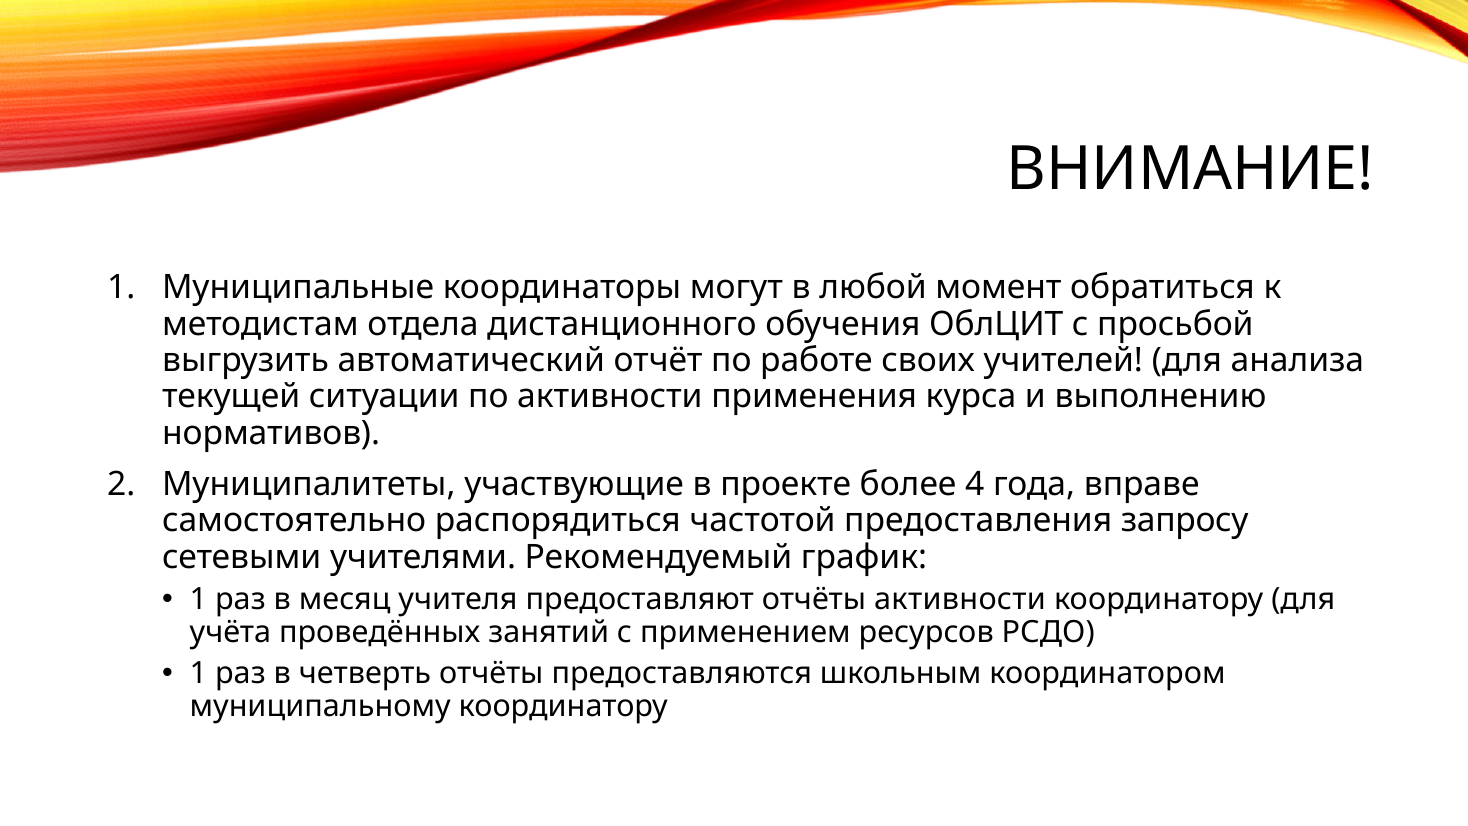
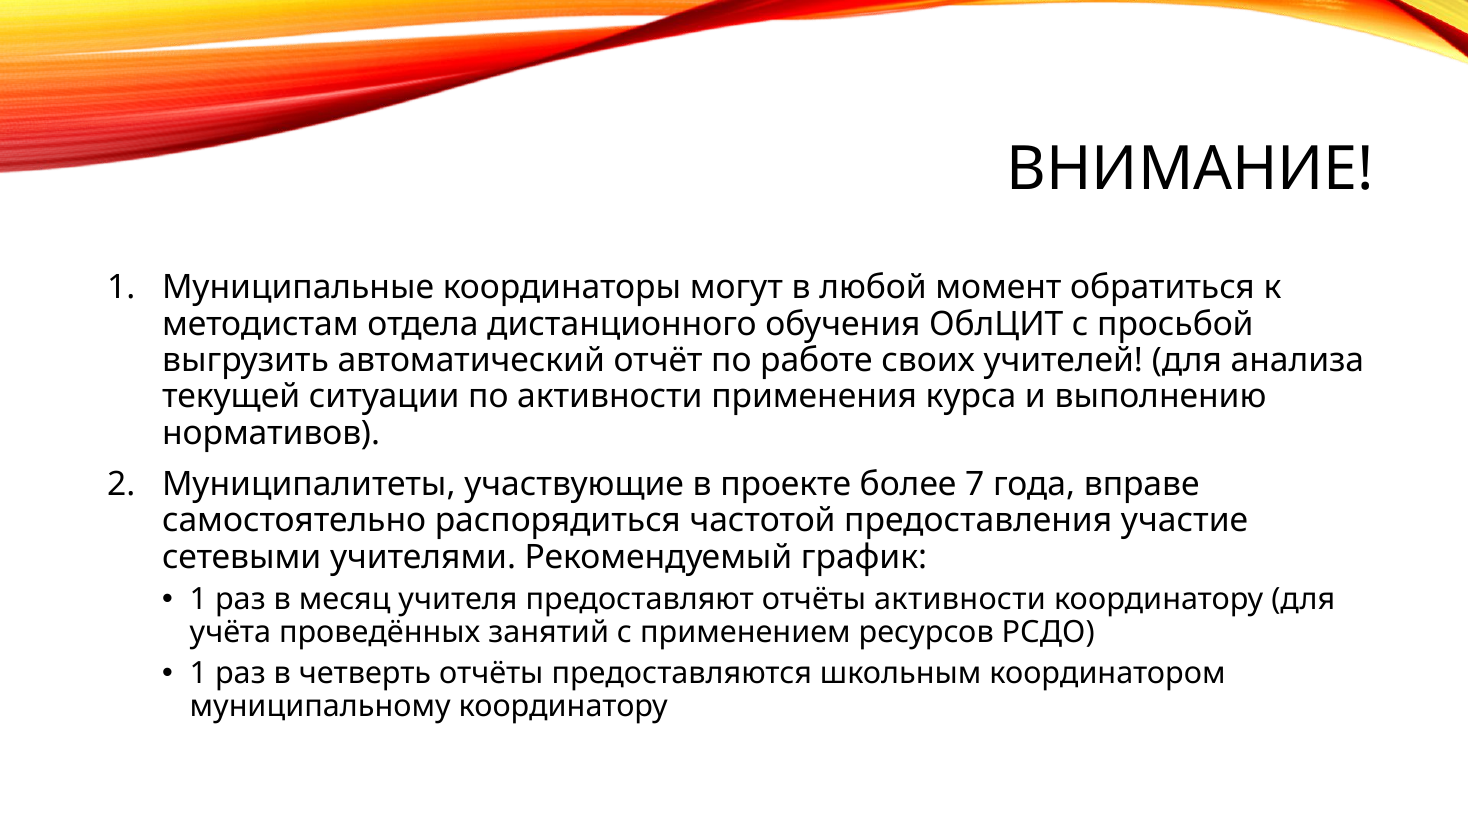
4: 4 -> 7
запросу: запросу -> участие
